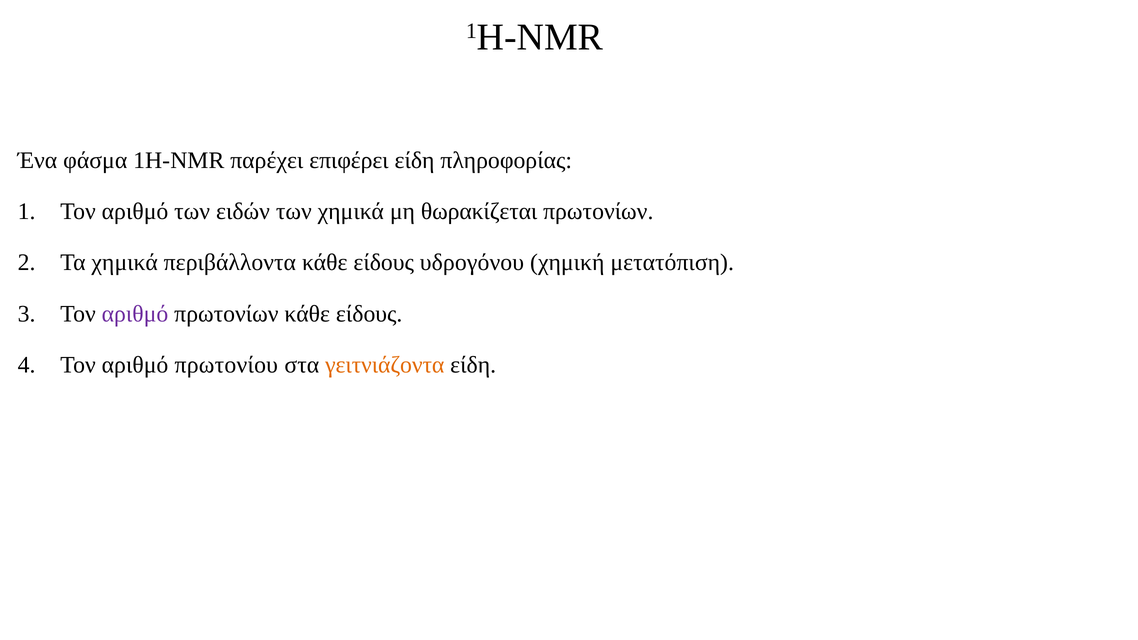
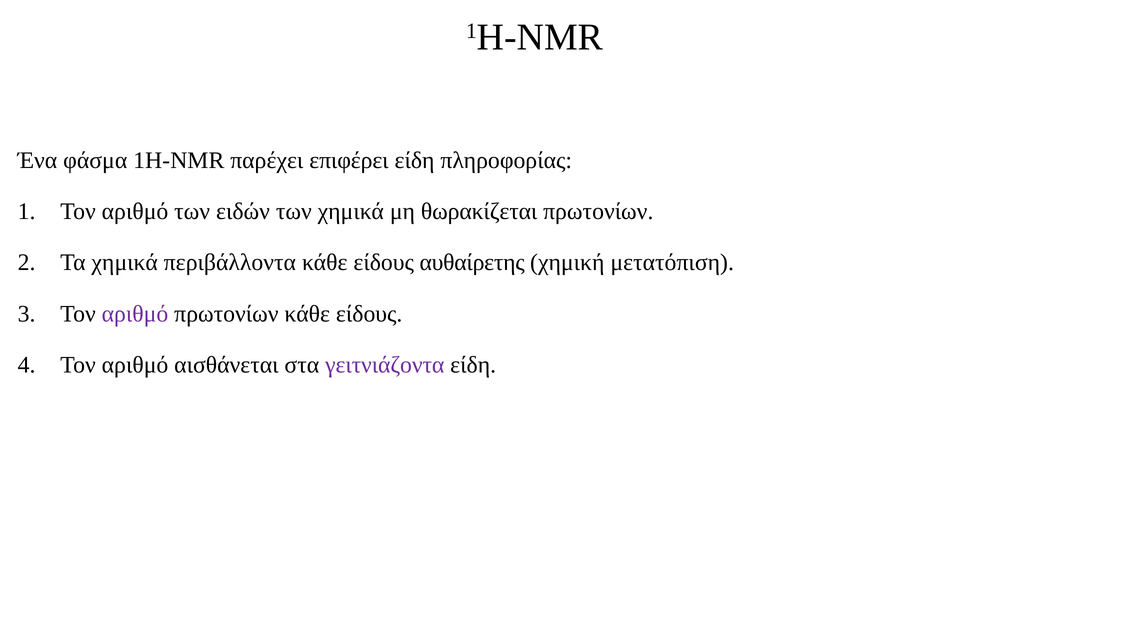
υδρογόνου: υδρογόνου -> αυθαίρετης
πρωτονίου: πρωτονίου -> αισθάνεται
γειτνιάζοντα colour: orange -> purple
